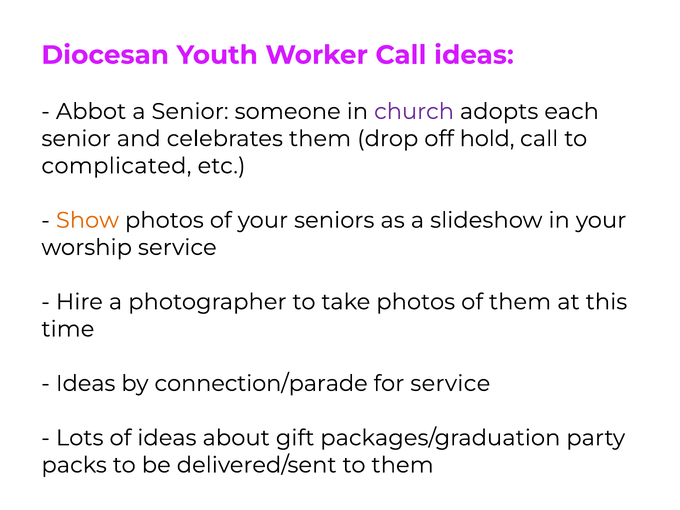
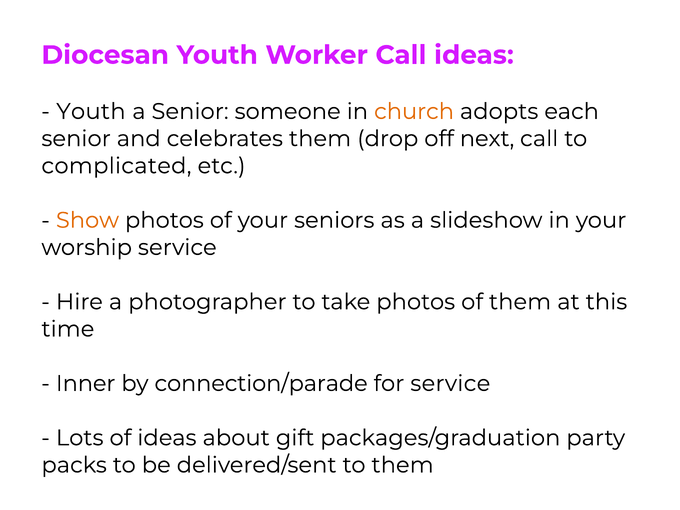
Abbot at (91, 111): Abbot -> Youth
church colour: purple -> orange
hold: hold -> next
Ideas at (86, 383): Ideas -> Inner
